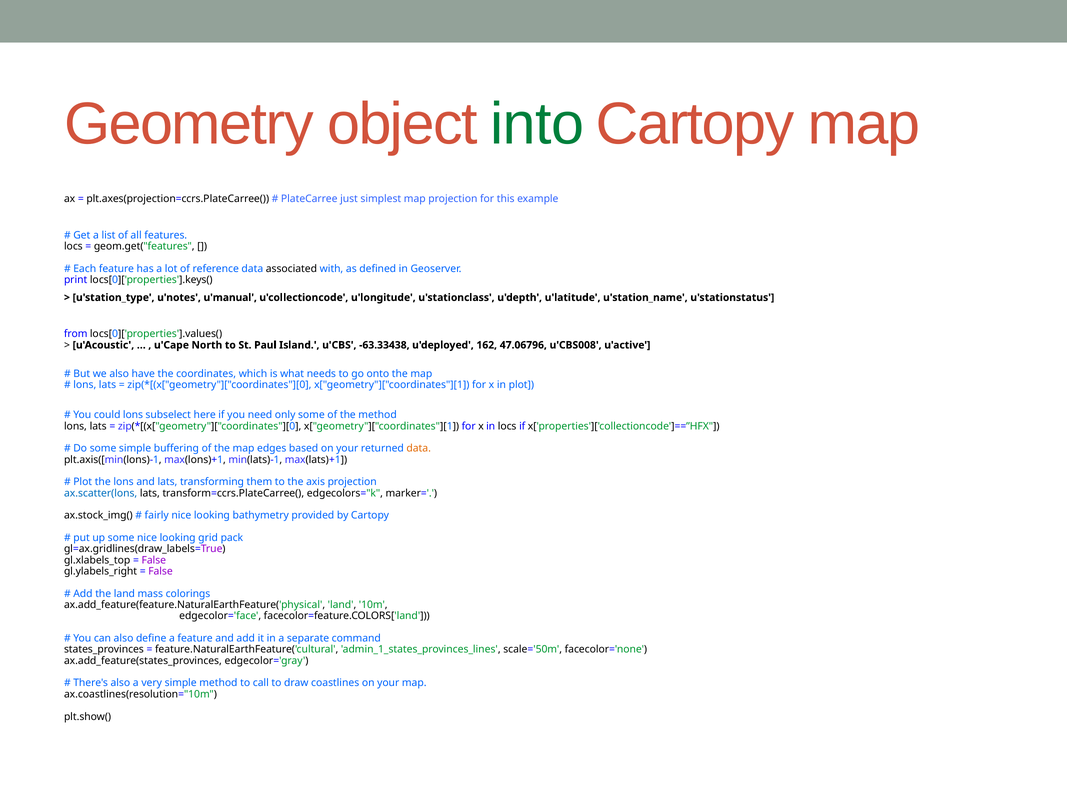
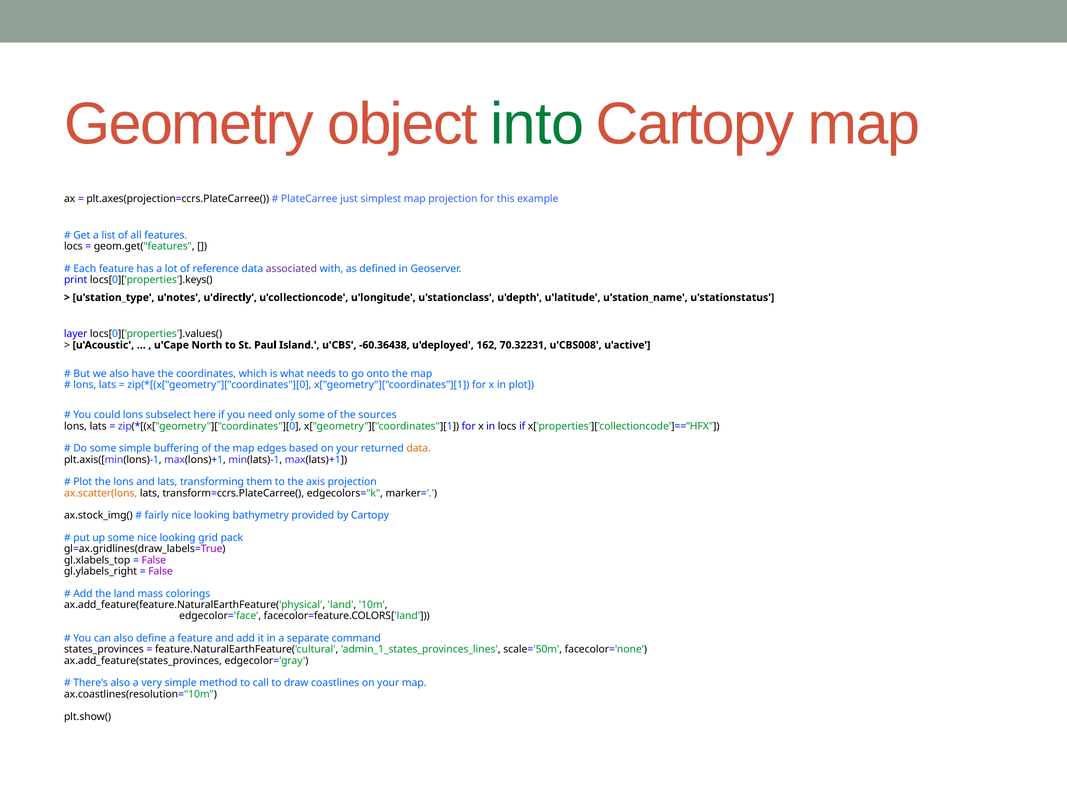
associated colour: black -> purple
u'manual: u'manual -> u'directly
from: from -> layer
-63.33438: -63.33438 -> -60.36438
47.06796: 47.06796 -> 70.32231
the method: method -> sources
ax.scatter(lons colour: blue -> orange
